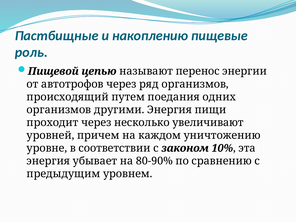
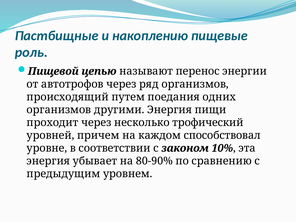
увеличивают: увеличивают -> трофический
уничтожению: уничтожению -> способствовал
